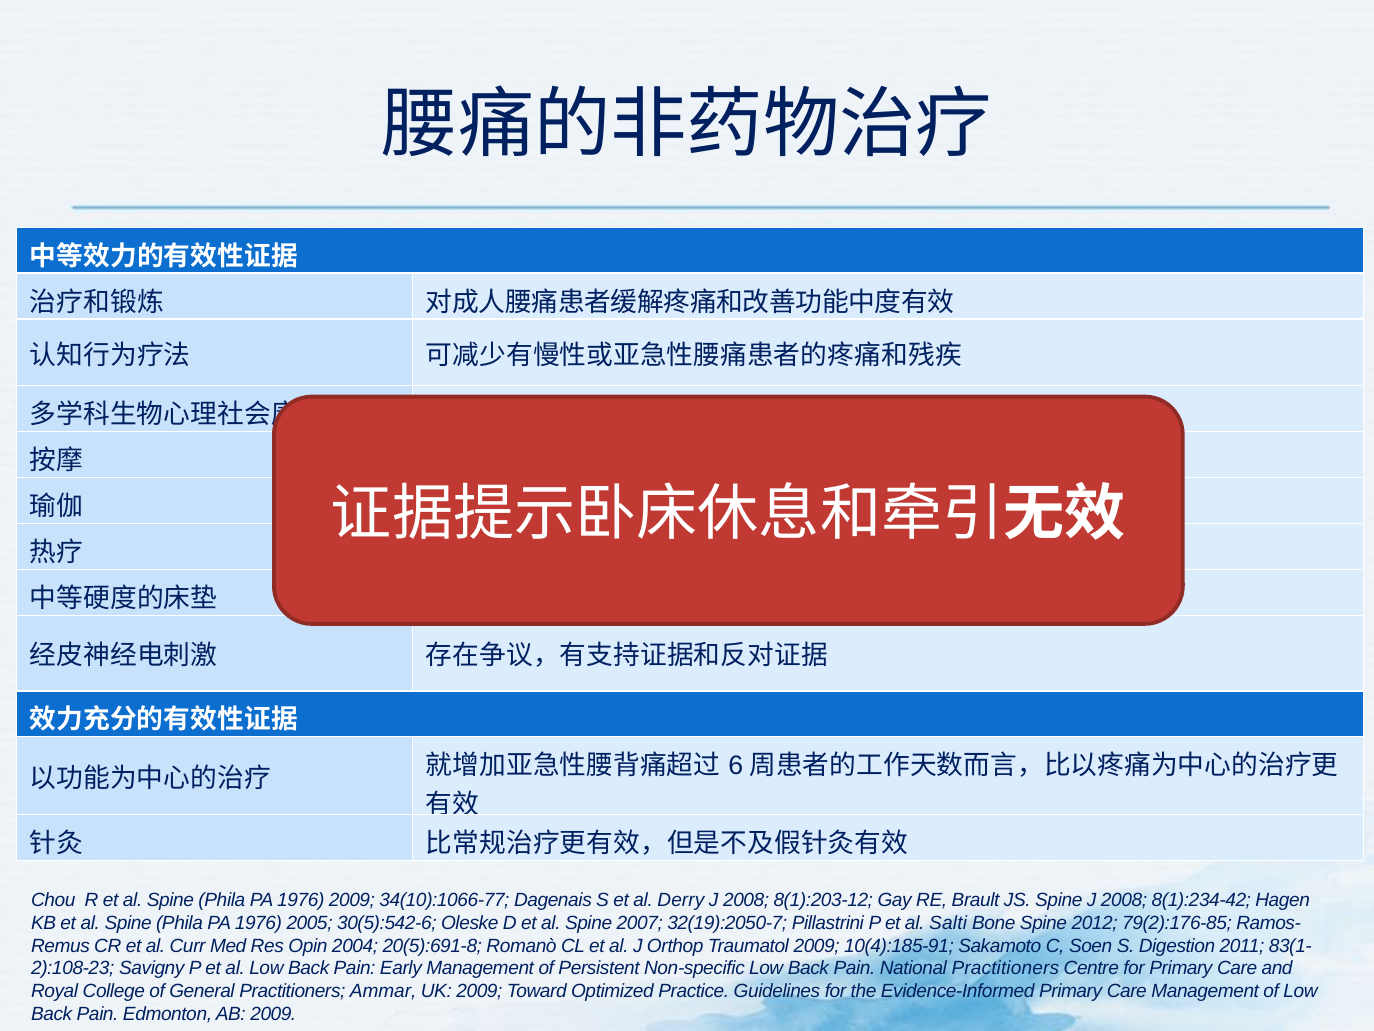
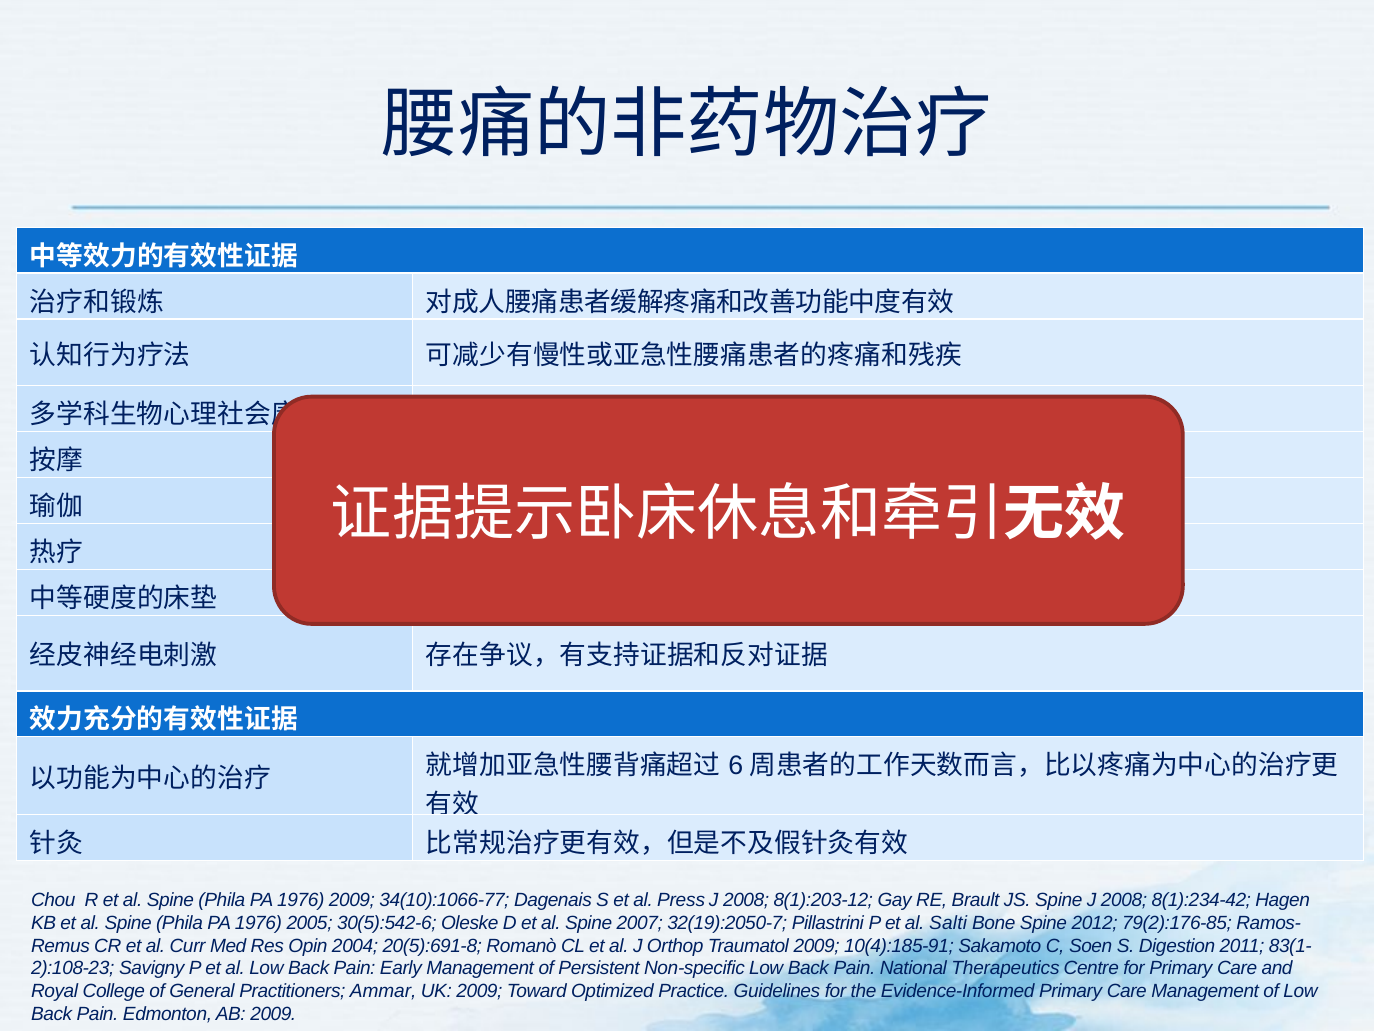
Derry: Derry -> Press
National Practitioners: Practitioners -> Therapeutics
